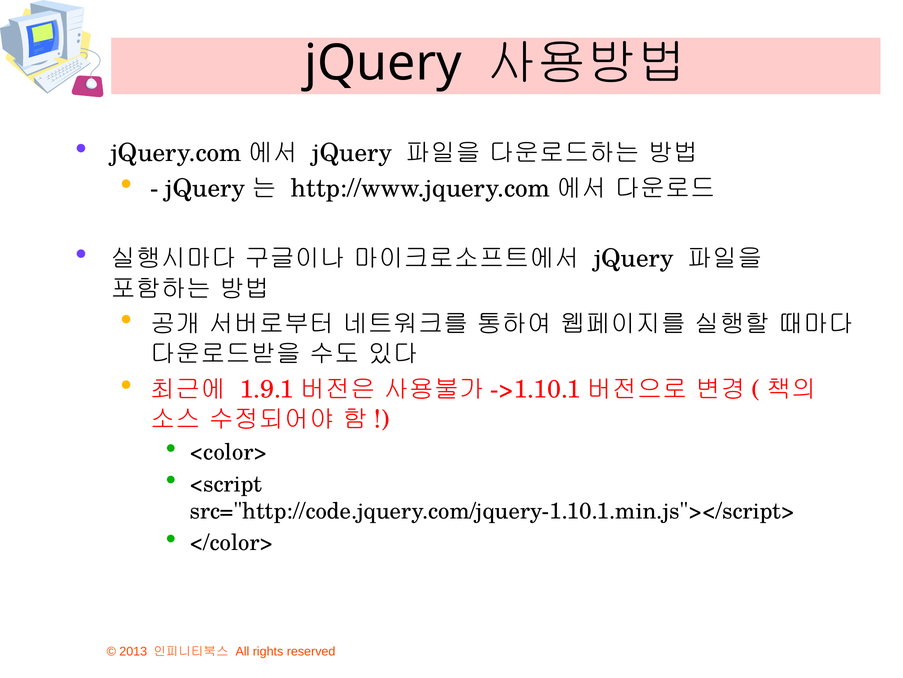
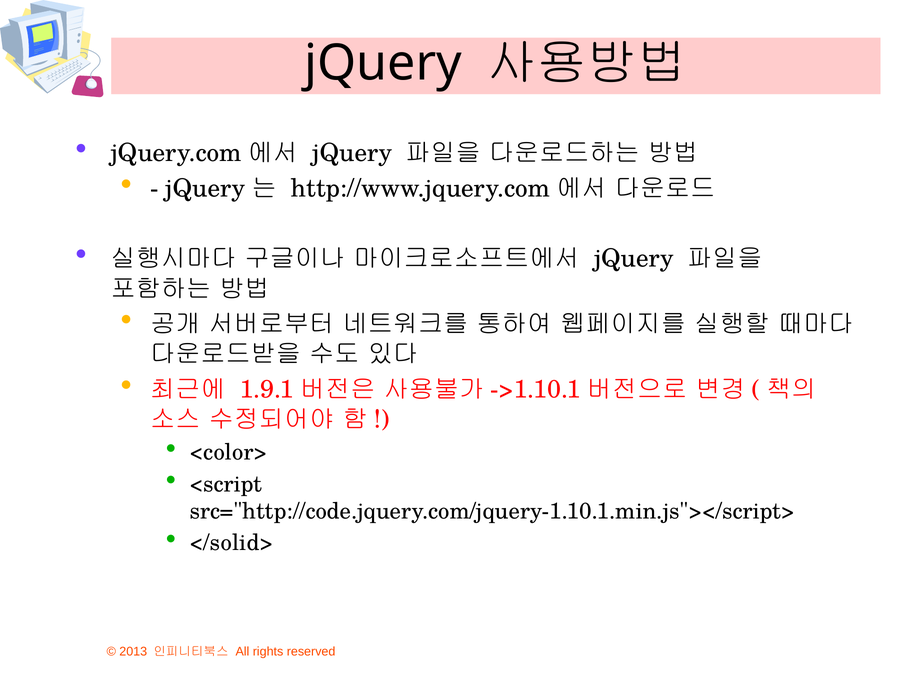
</color>: </color> -> </solid>
